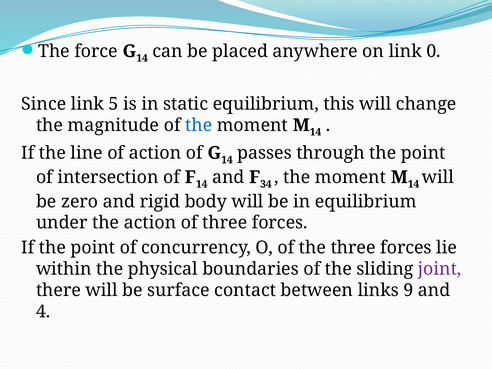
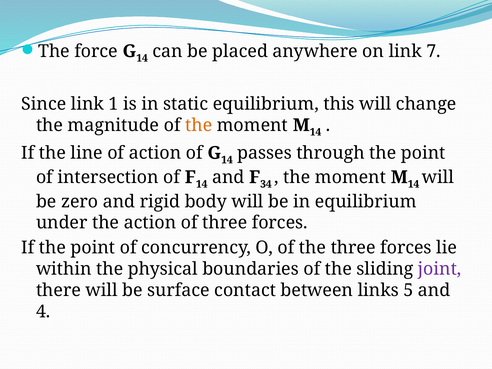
0: 0 -> 7
5: 5 -> 1
the at (199, 125) colour: blue -> orange
9: 9 -> 5
